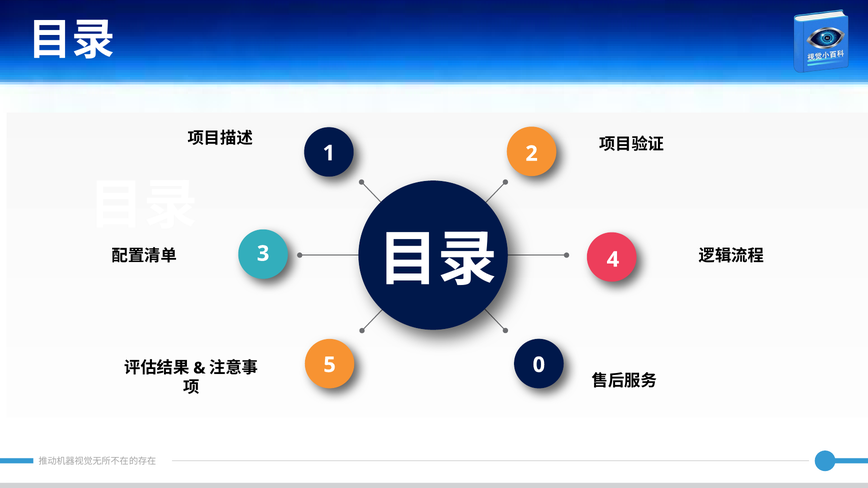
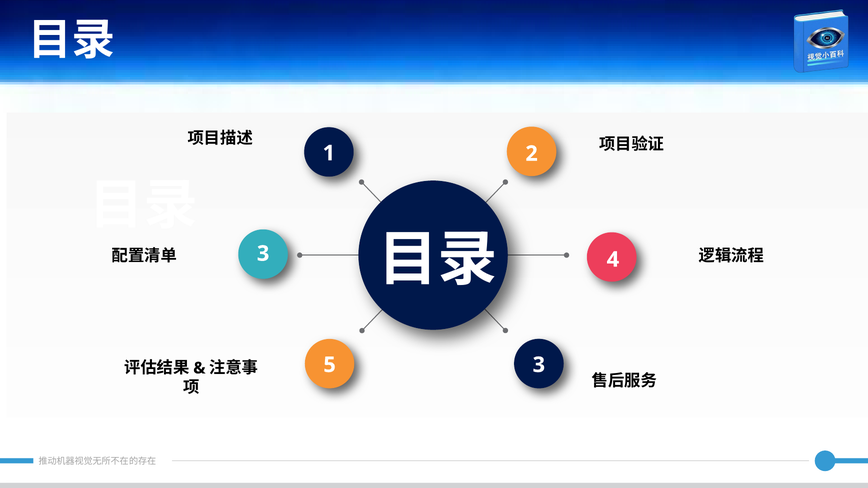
5 0: 0 -> 3
